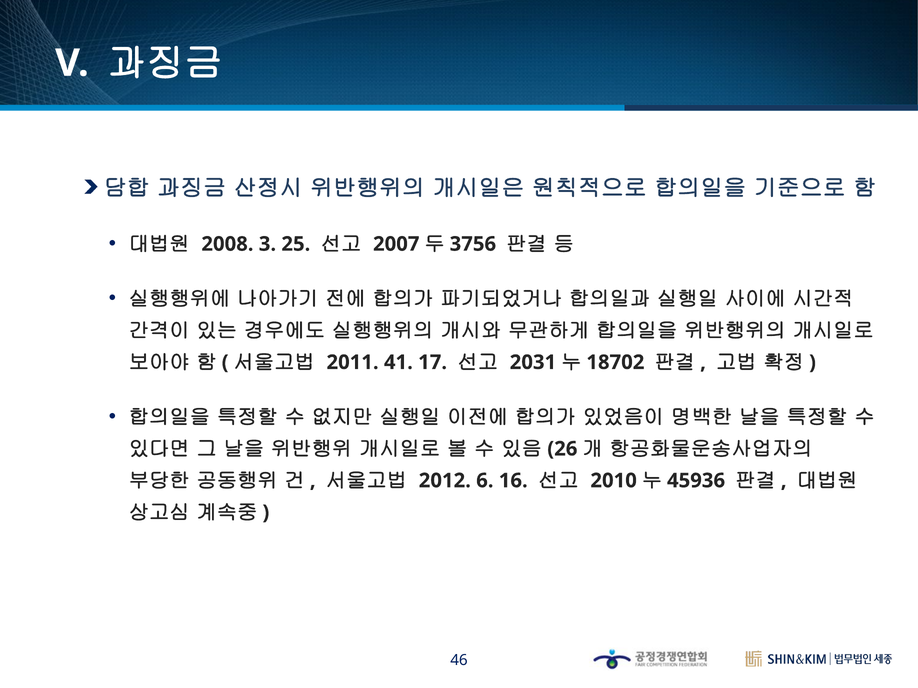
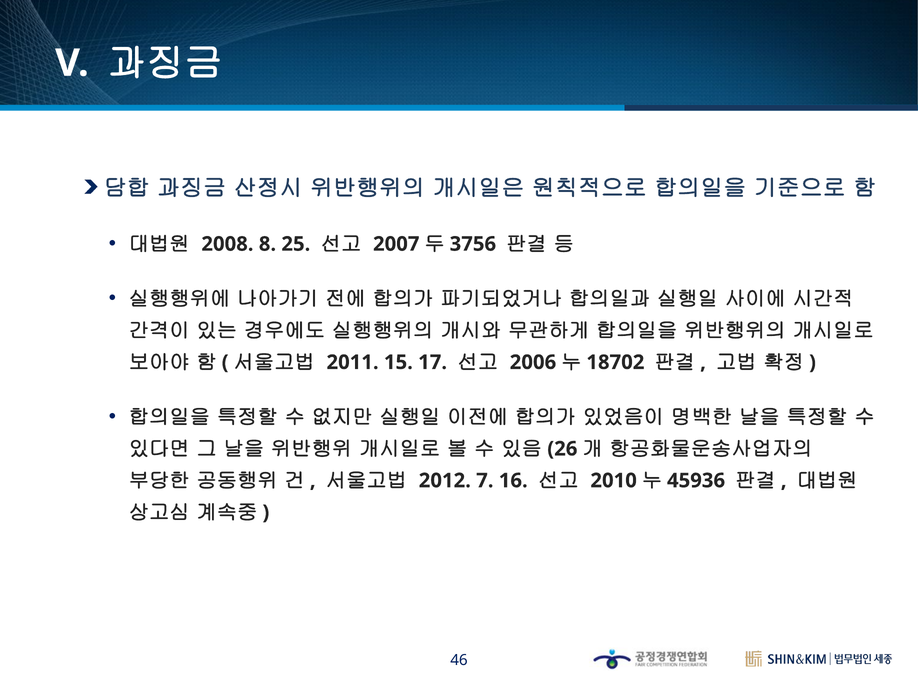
3: 3 -> 8
41: 41 -> 15
2031: 2031 -> 2006
6: 6 -> 7
